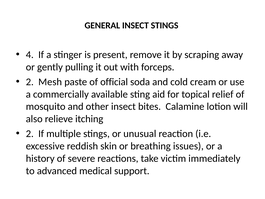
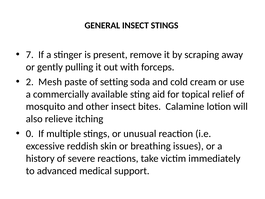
4: 4 -> 7
official: official -> setting
2 at (30, 134): 2 -> 0
